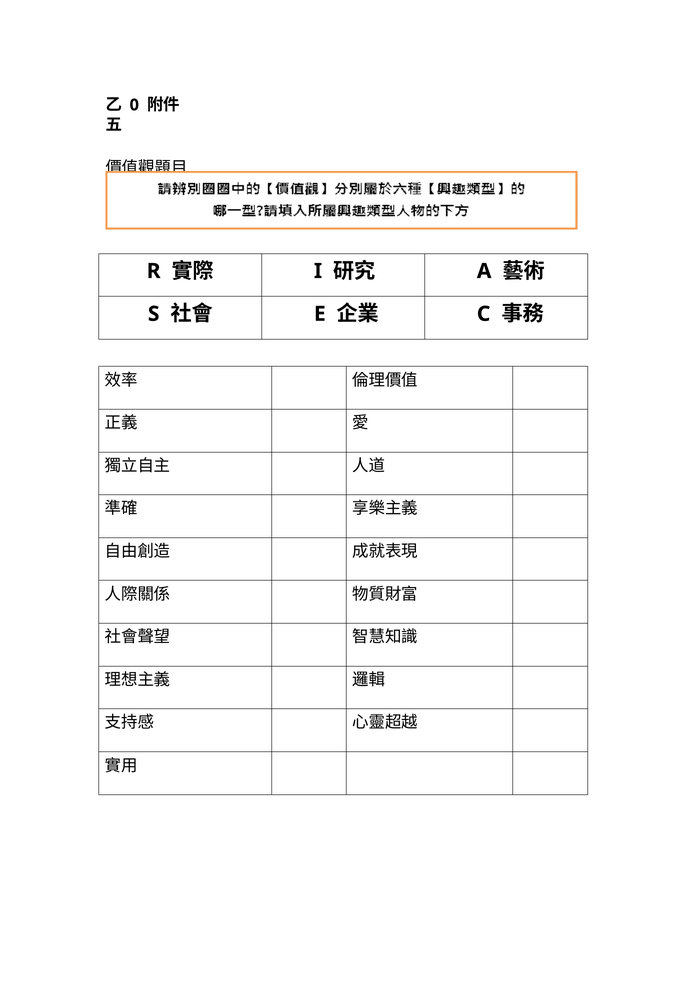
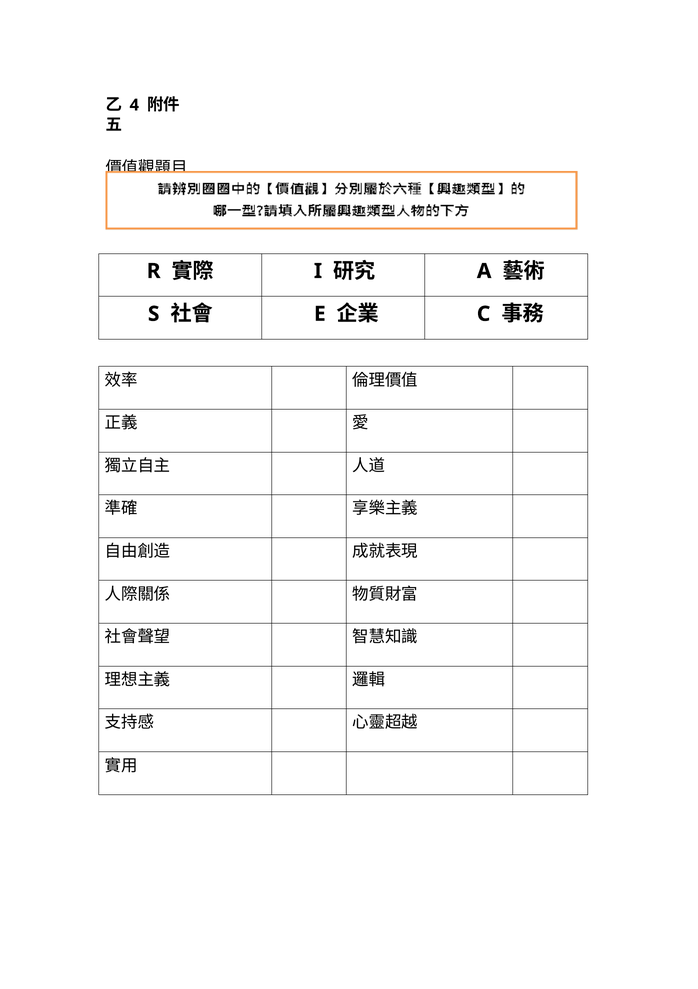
0: 0 -> 4
